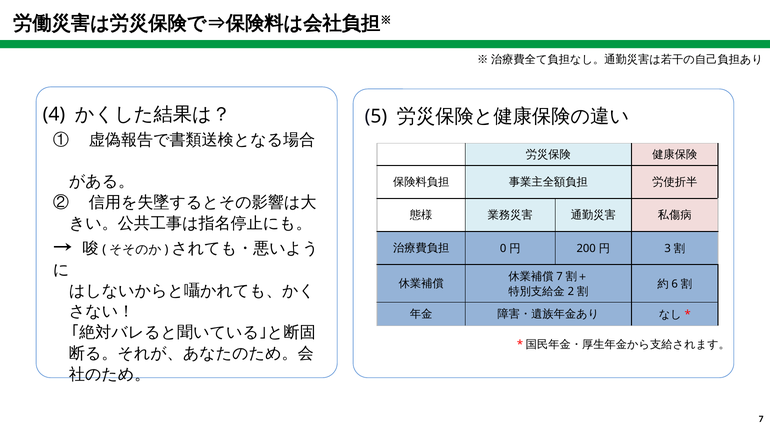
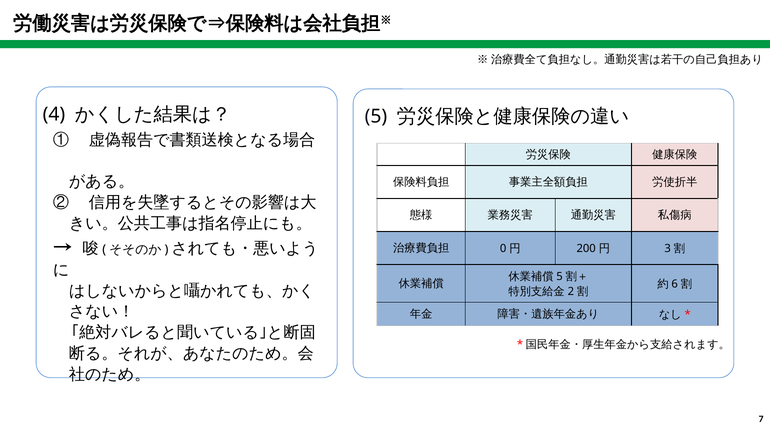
7 at (560, 276): 7 -> 5
